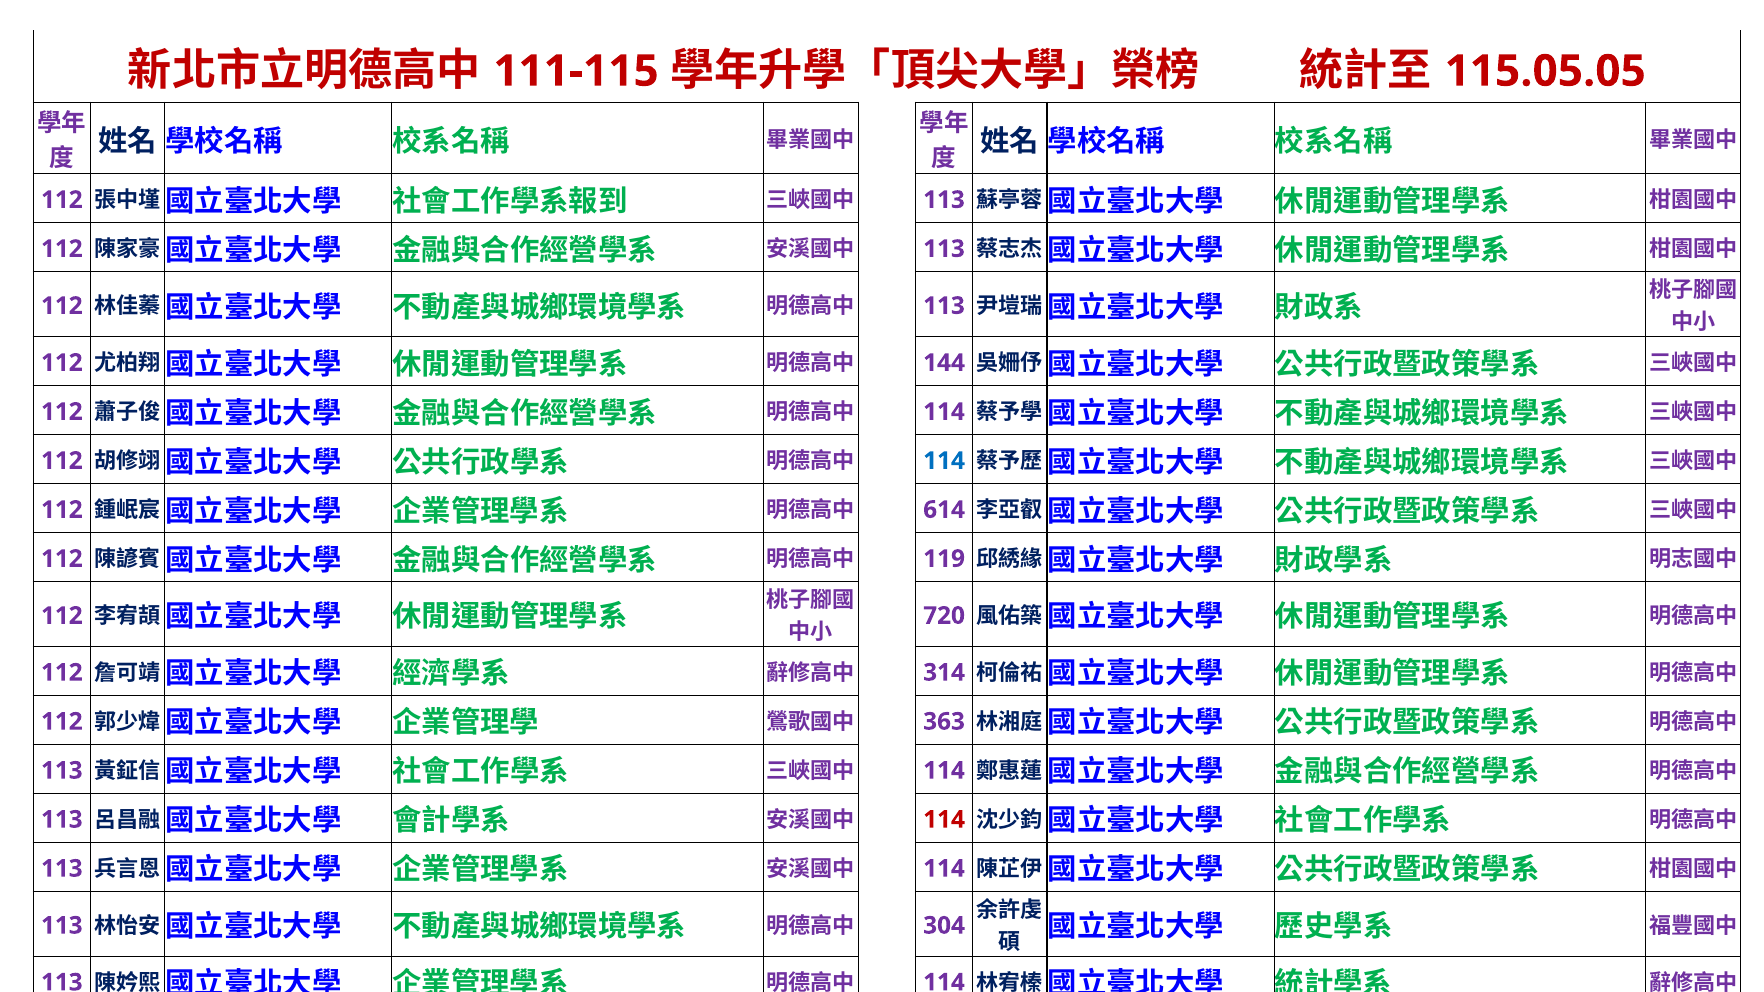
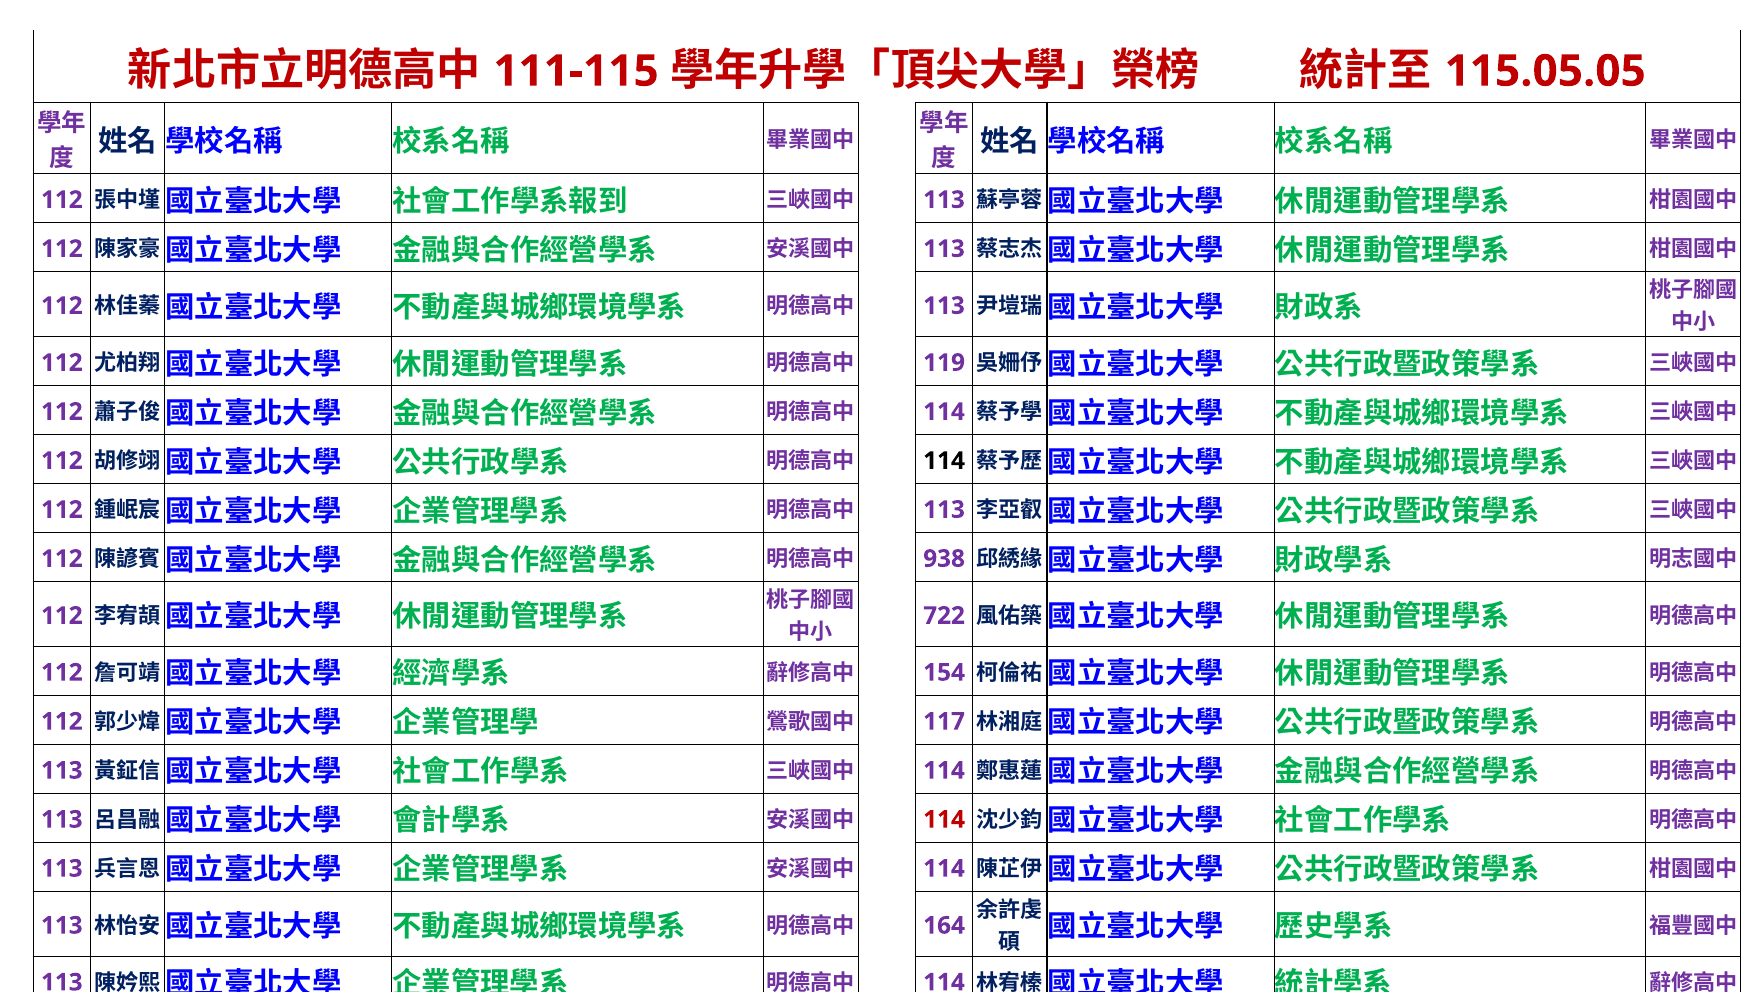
144: 144 -> 119
114 at (944, 461) colour: blue -> black
614 at (944, 510): 614 -> 113
119: 119 -> 938
720: 720 -> 722
314: 314 -> 154
363: 363 -> 117
304: 304 -> 164
